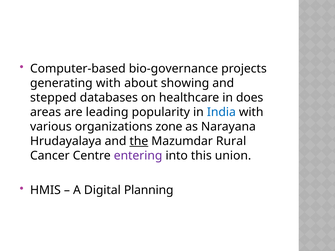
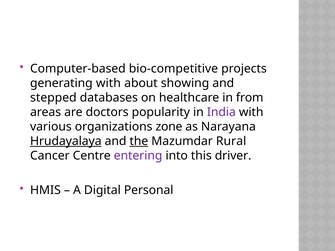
bio-governance: bio-governance -> bio-competitive
does: does -> from
leading: leading -> doctors
India colour: blue -> purple
Hrudayalaya underline: none -> present
union: union -> driver
Planning: Planning -> Personal
